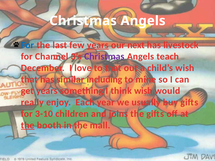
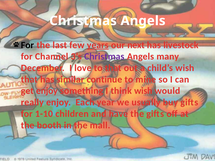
For at (27, 45) colour: blue -> black
teach: teach -> many
including: including -> continue
get years: years -> enjoy
3-10: 3-10 -> 1-10
joins: joins -> have
the at (28, 125) underline: present -> none
